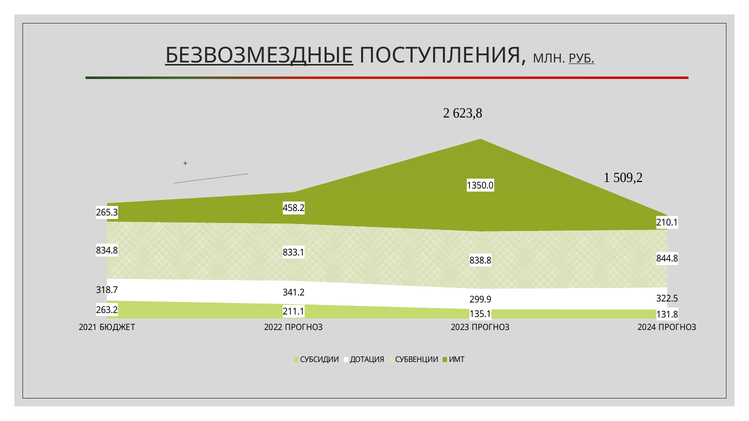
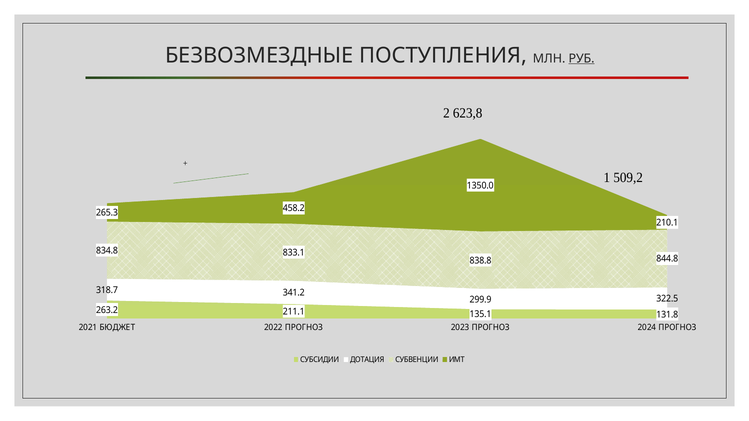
БЕЗВОЗМЕЗДНЫЕ underline: present -> none
